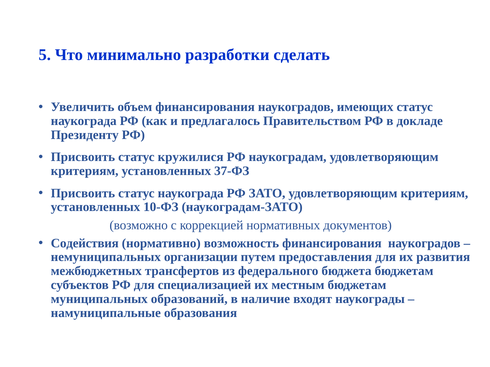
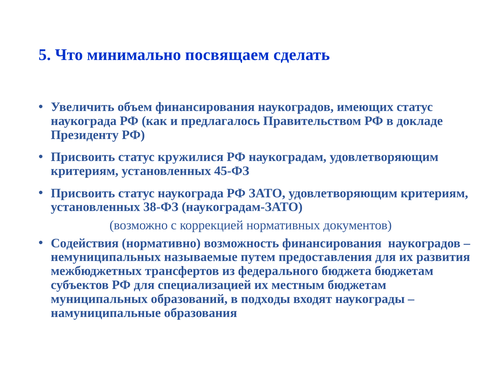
разработки: разработки -> посвящаем
37-ФЗ: 37-ФЗ -> 45-ФЗ
10-ФЗ: 10-ФЗ -> 38-ФЗ
организации: организации -> называемые
наличие: наличие -> подходы
